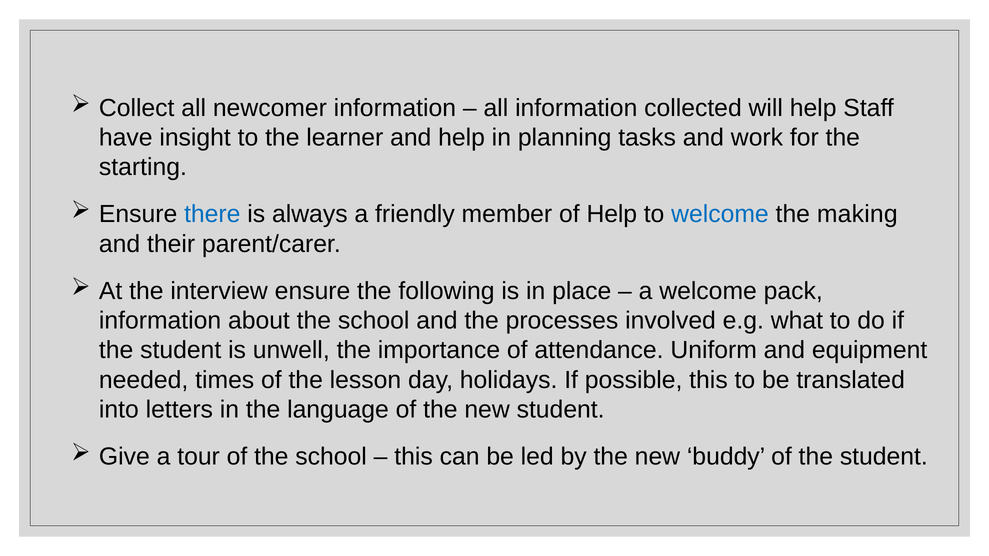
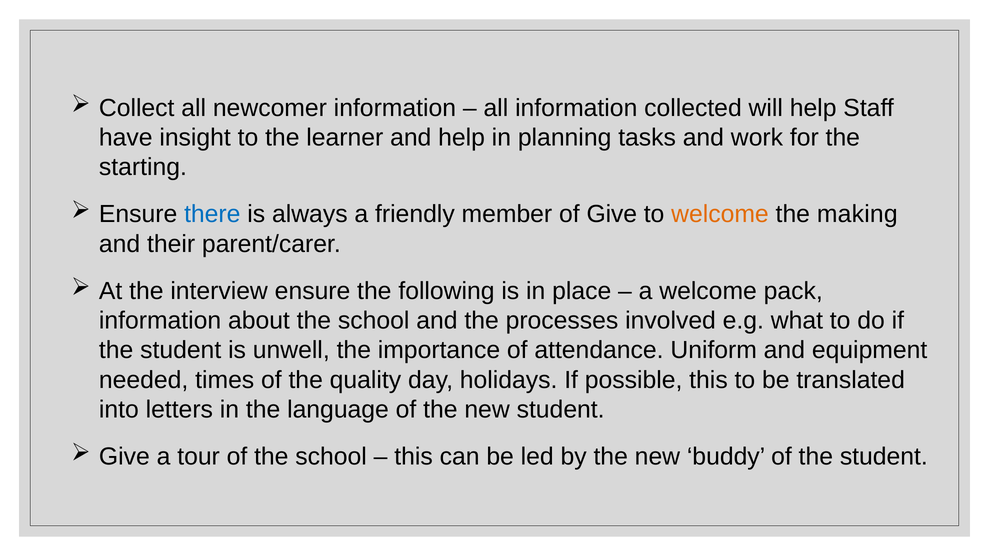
of Help: Help -> Give
welcome at (720, 214) colour: blue -> orange
lesson: lesson -> quality
